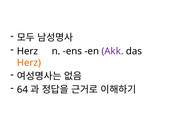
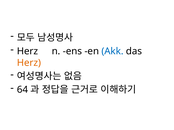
Akk colour: purple -> blue
